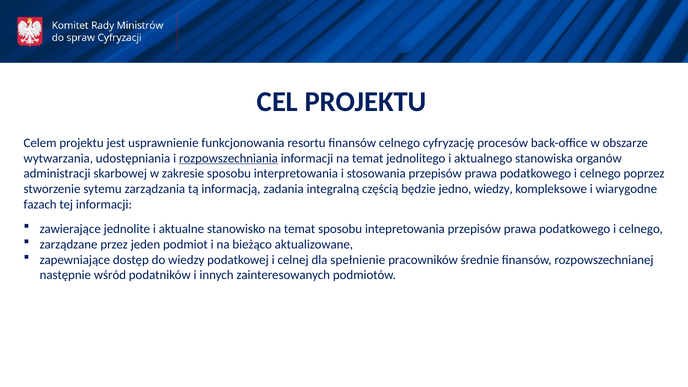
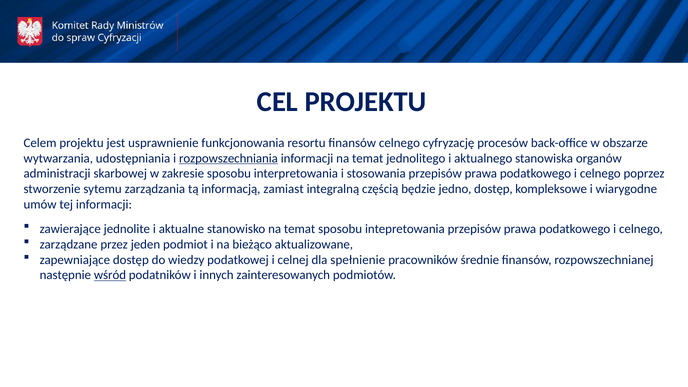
zadania: zadania -> zamiast
jedno wiedzy: wiedzy -> dostęp
fazach: fazach -> umów
wśród underline: none -> present
